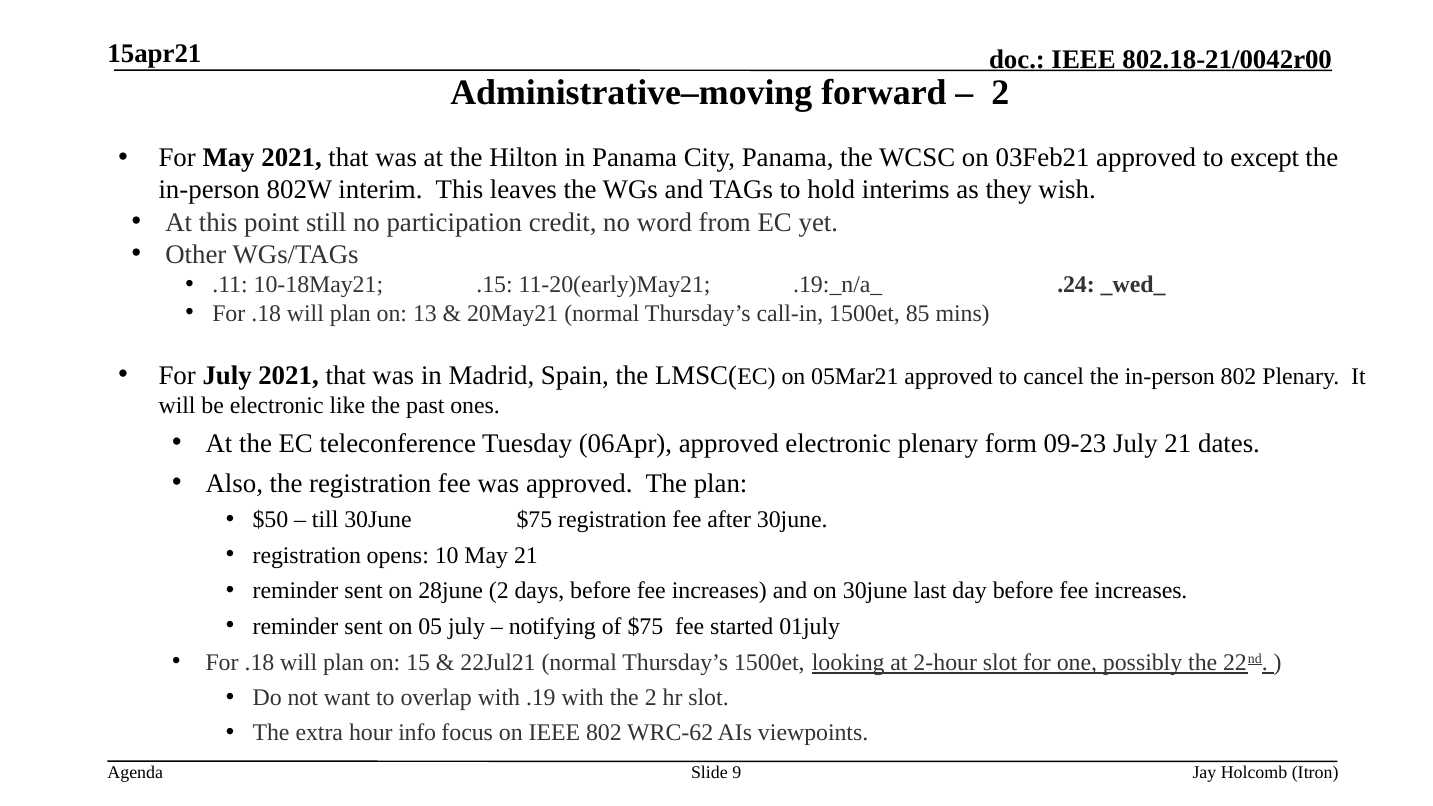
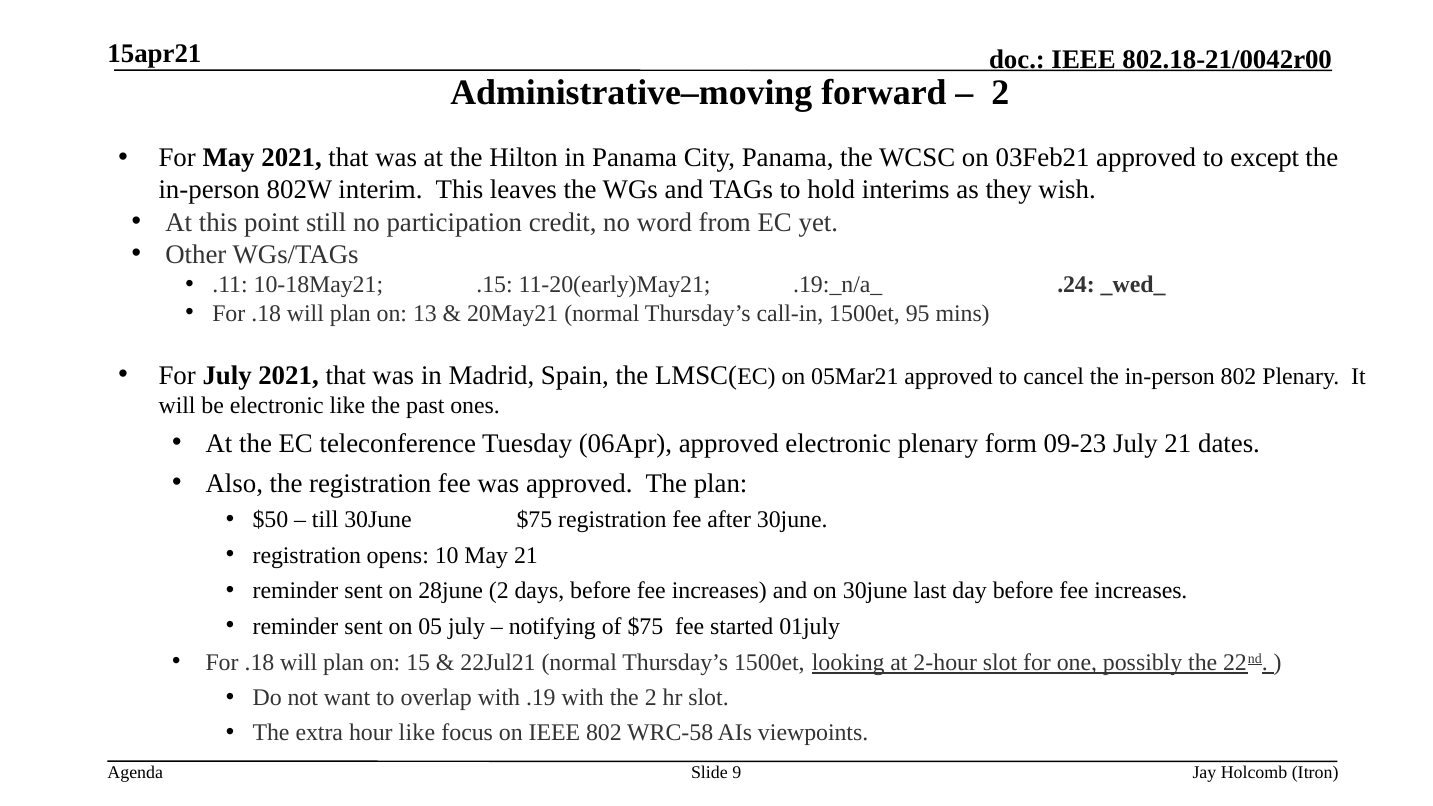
85: 85 -> 95
hour info: info -> like
WRC-62: WRC-62 -> WRC-58
